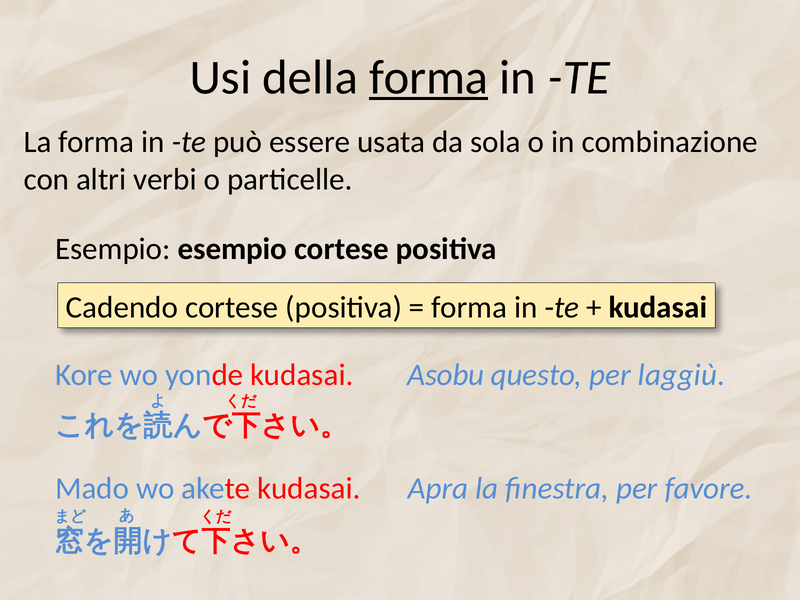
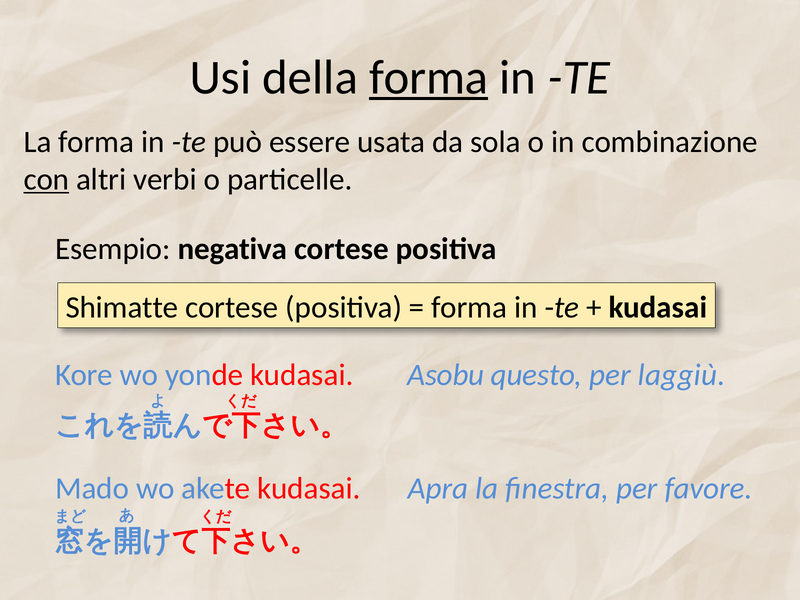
con underline: none -> present
Esempio esempio: esempio -> negativa
Cadendo: Cadendo -> Shimatte
